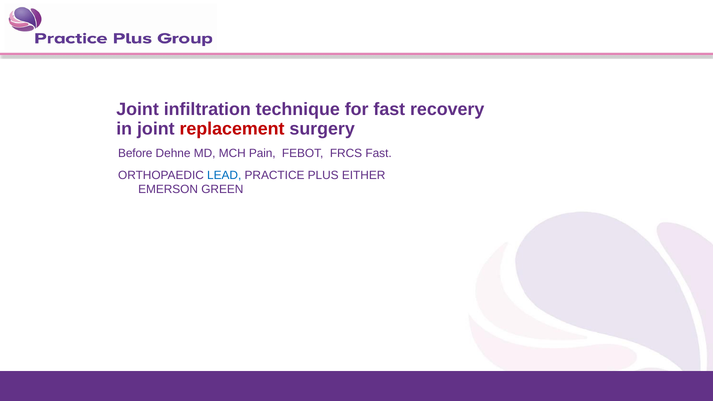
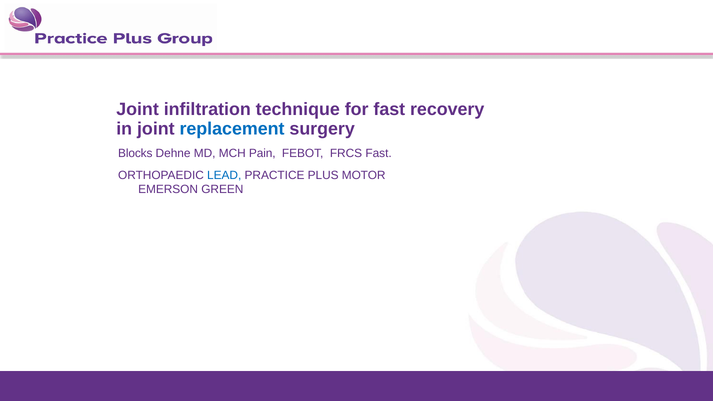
replacement colour: red -> blue
Before: Before -> Blocks
EITHER: EITHER -> MOTOR
